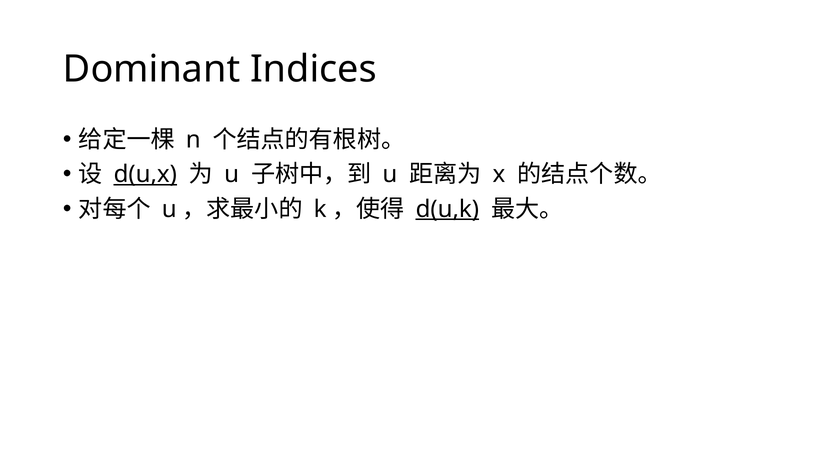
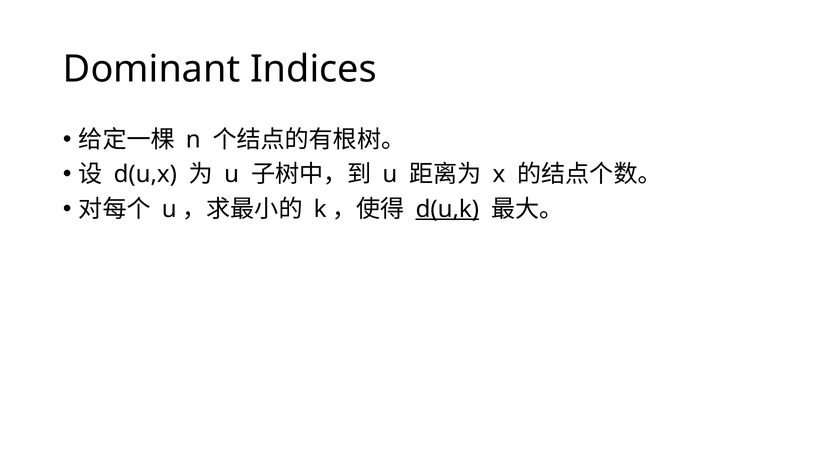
d(u,x underline: present -> none
